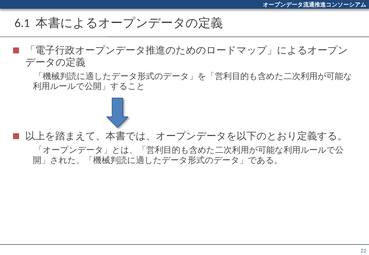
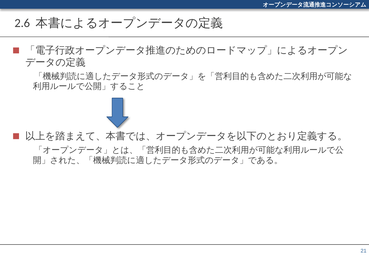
6.1: 6.1 -> 2.6
